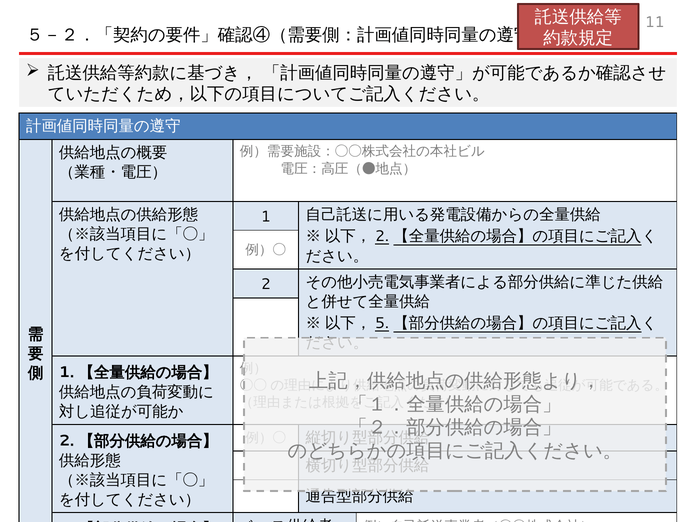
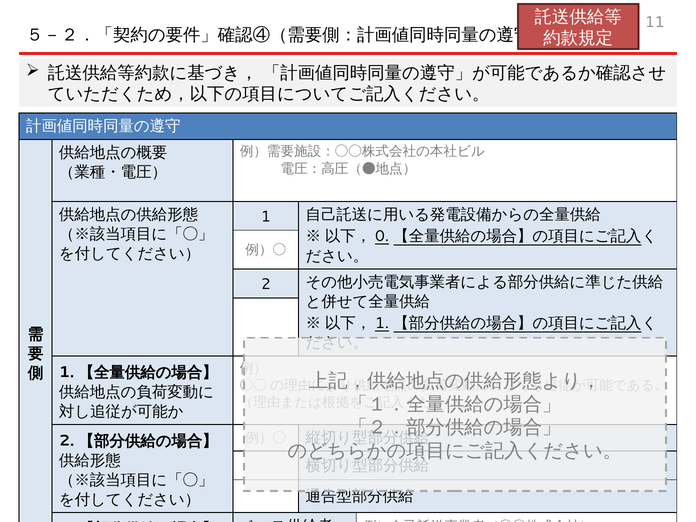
2 at (382, 236): 2 -> 0
5 at (382, 323): 5 -> 1
